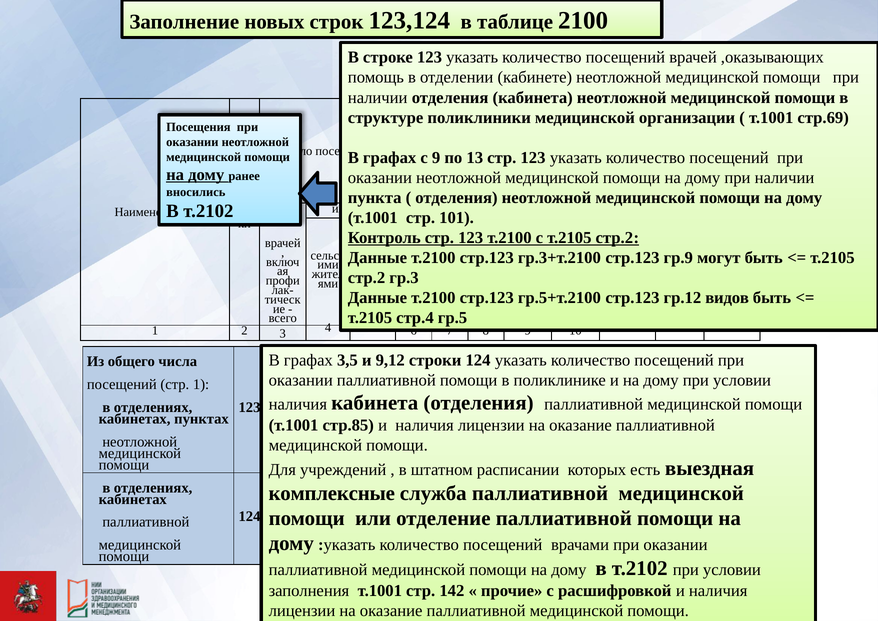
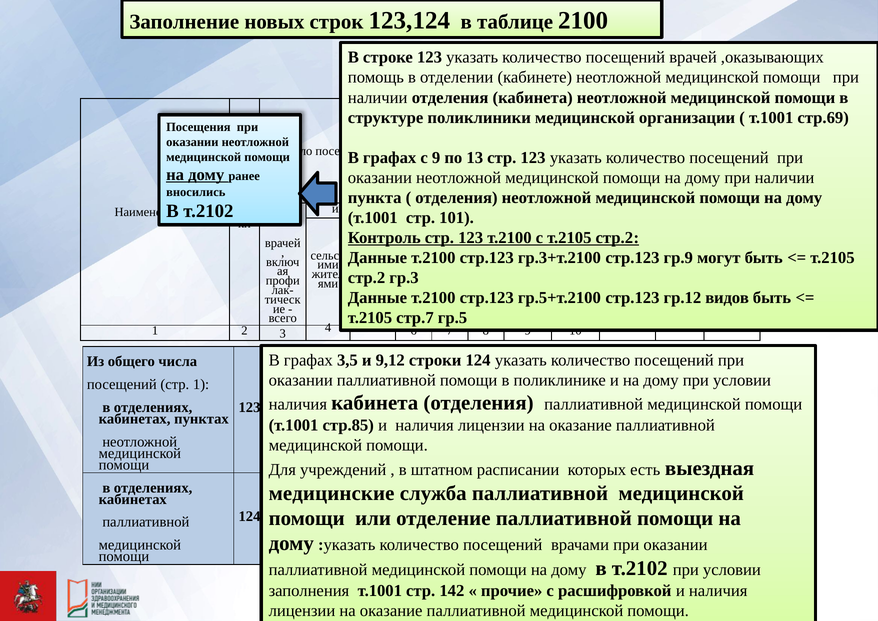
стр.4: стр.4 -> стр.7
комплексные: комплексные -> медицинские
